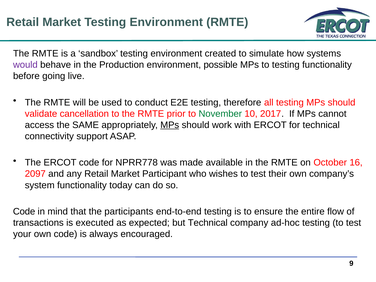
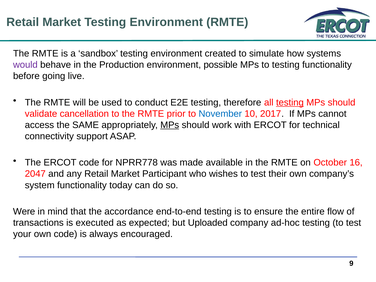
testing at (290, 102) underline: none -> present
November colour: green -> blue
2097: 2097 -> 2047
Code at (24, 211): Code -> Were
participants: participants -> accordance
but Technical: Technical -> Uploaded
